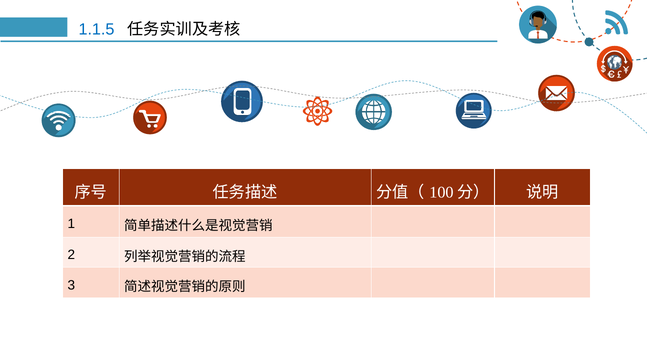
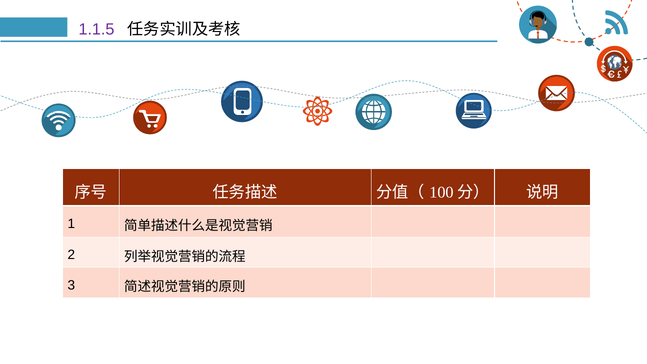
1.1.5 colour: blue -> purple
